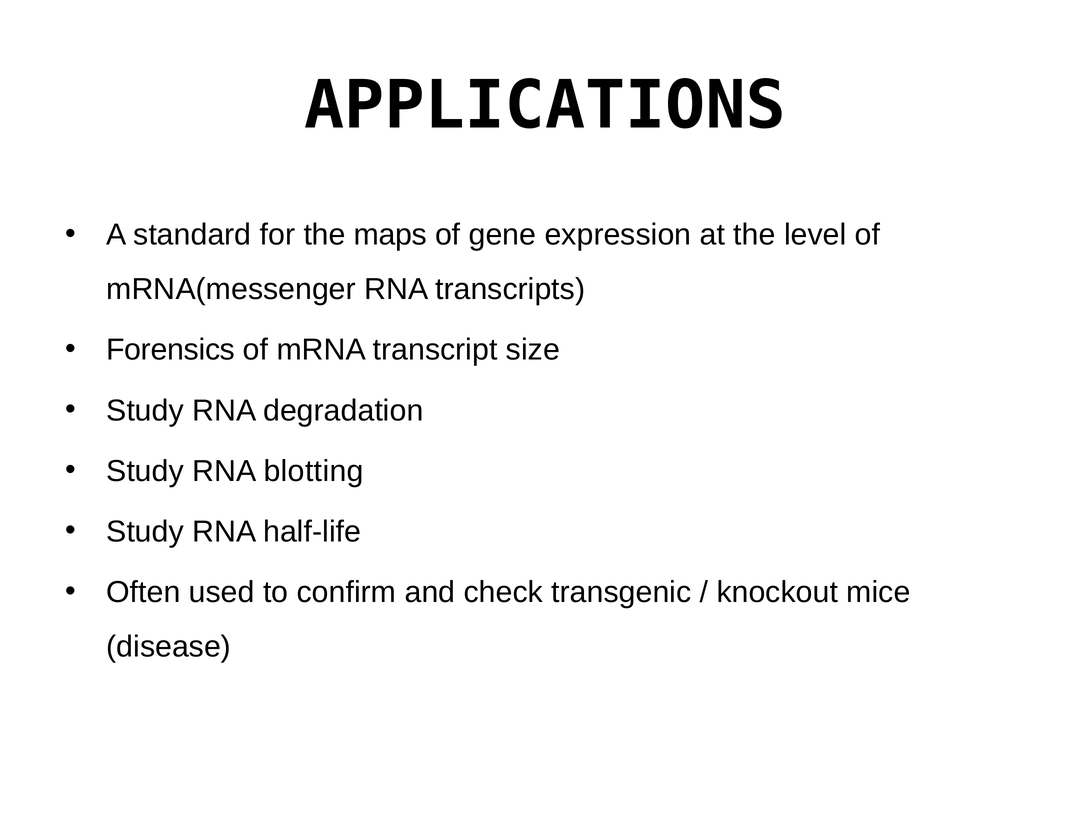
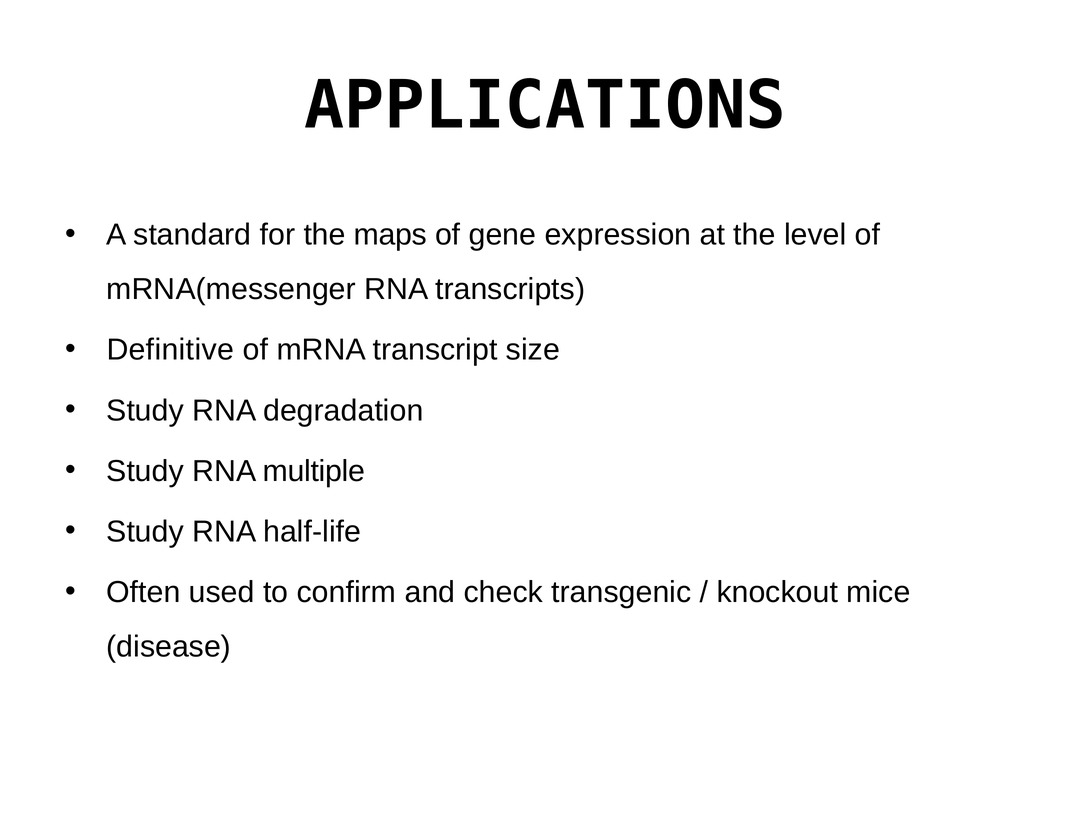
Forensics: Forensics -> Definitive
blotting: blotting -> multiple
